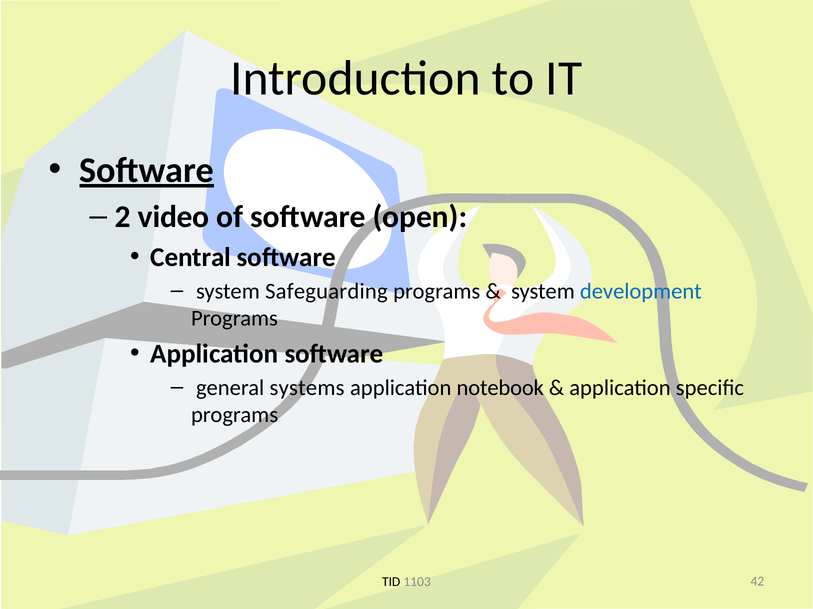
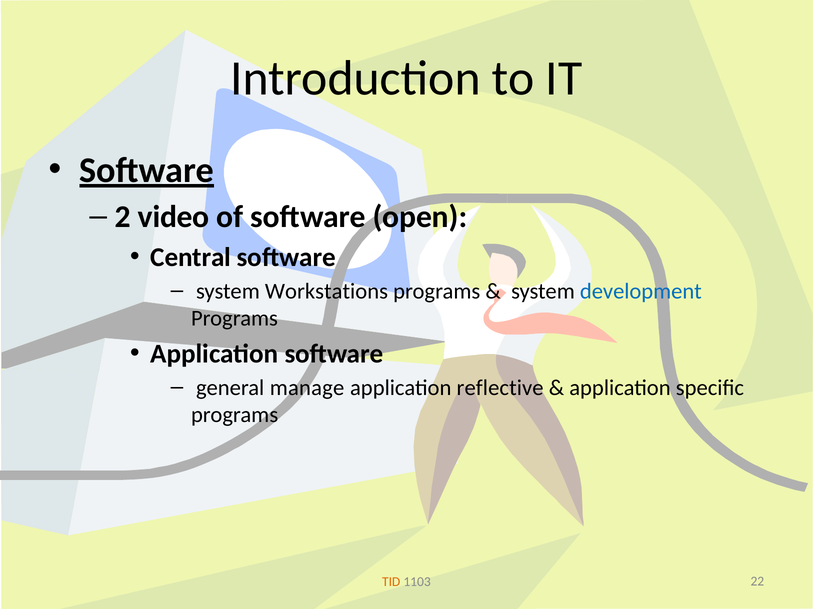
Safeguarding: Safeguarding -> Workstations
systems: systems -> manage
notebook: notebook -> reflective
TID colour: black -> orange
42: 42 -> 22
